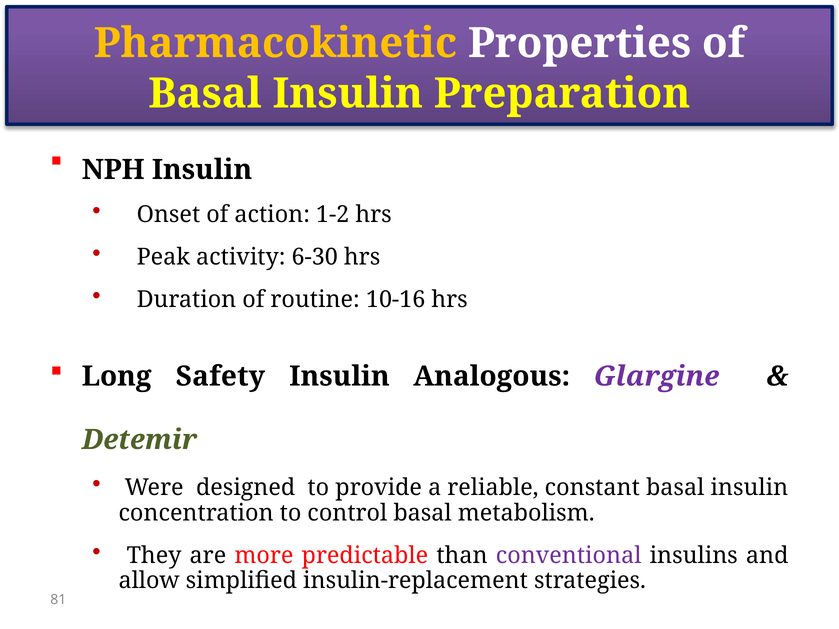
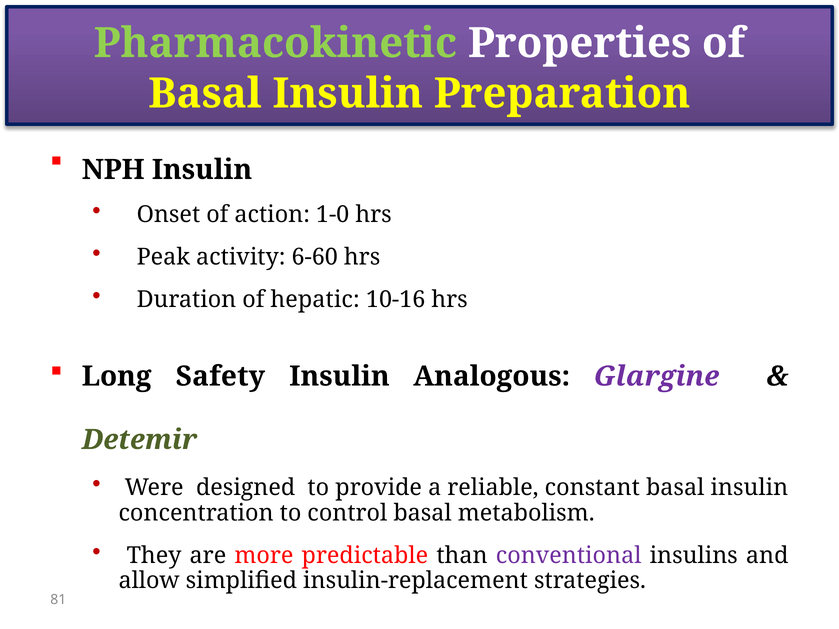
Pharmacokinetic colour: yellow -> light green
1-2: 1-2 -> 1-0
6-30: 6-30 -> 6-60
routine: routine -> hepatic
